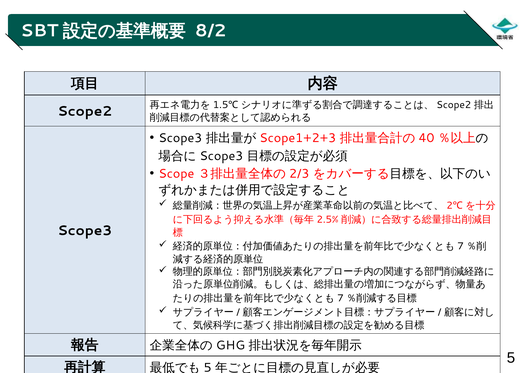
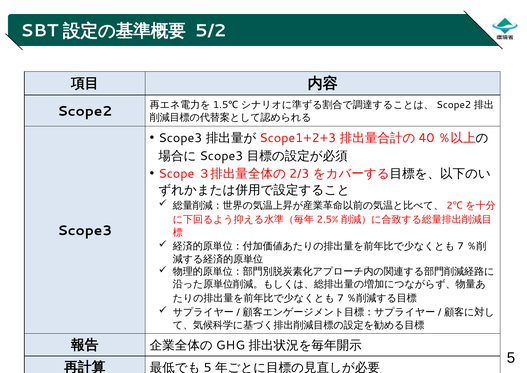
8/2: 8/2 -> 5/2
